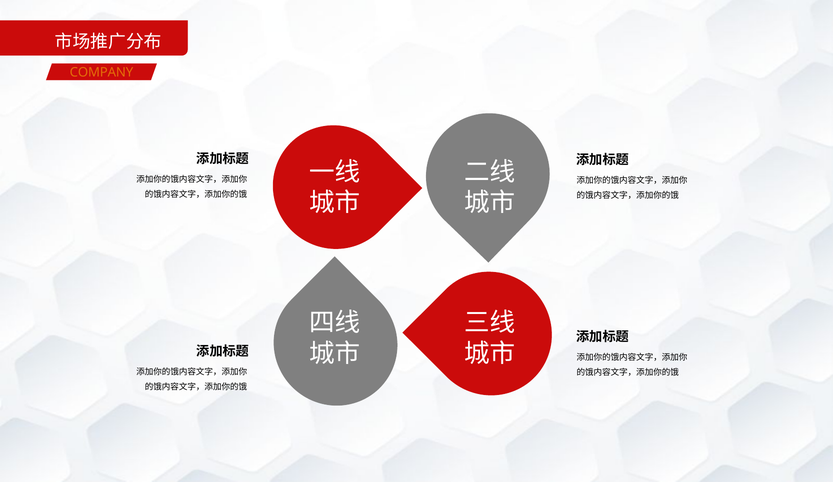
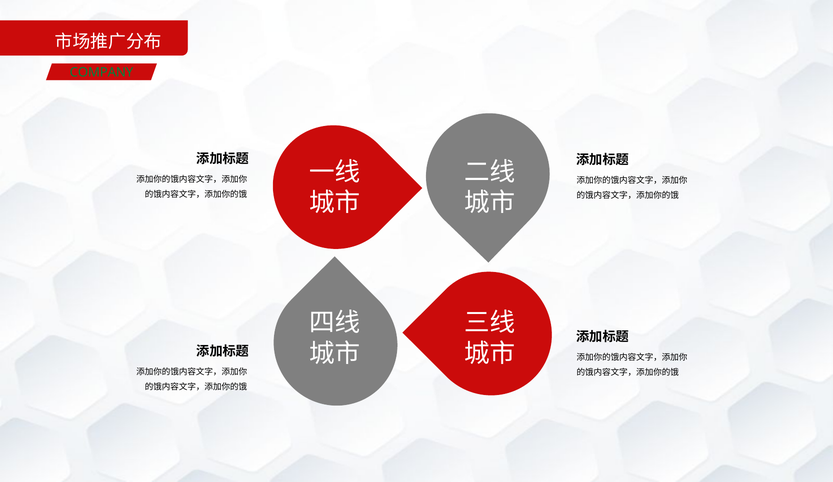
COMPANY colour: orange -> green
